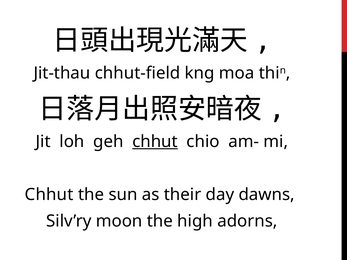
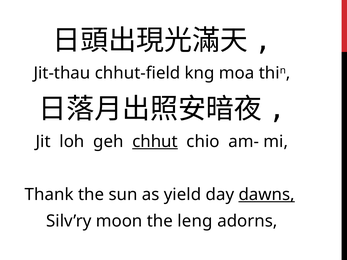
Chhut at (49, 195): Chhut -> Thank
their: their -> yield
dawns underline: none -> present
high: high -> leng
